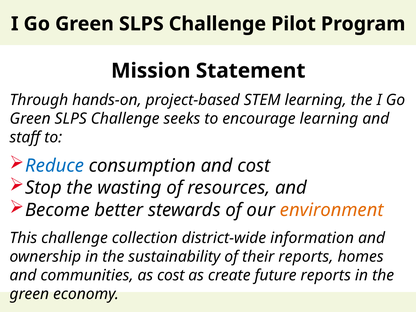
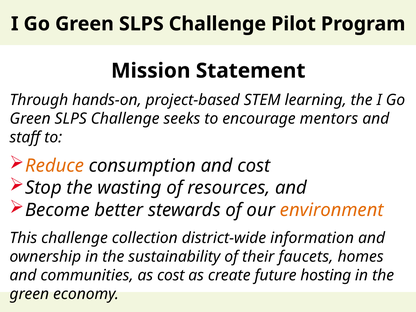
encourage learning: learning -> mentors
Reduce colour: blue -> orange
their reports: reports -> faucets
future reports: reports -> hosting
